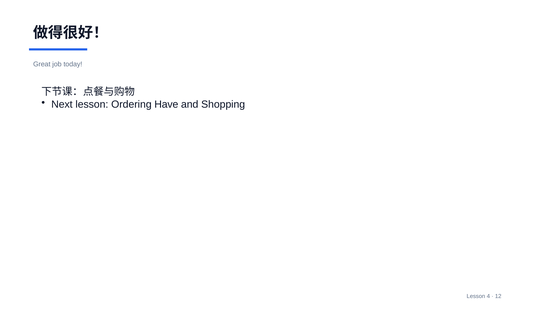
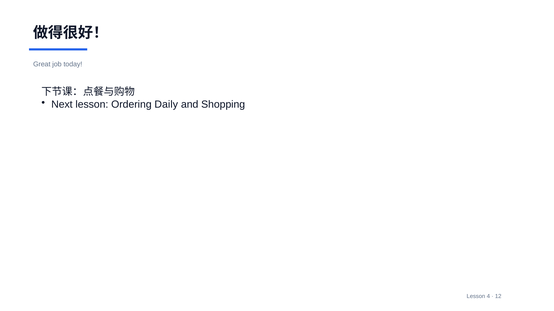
Have: Have -> Daily
